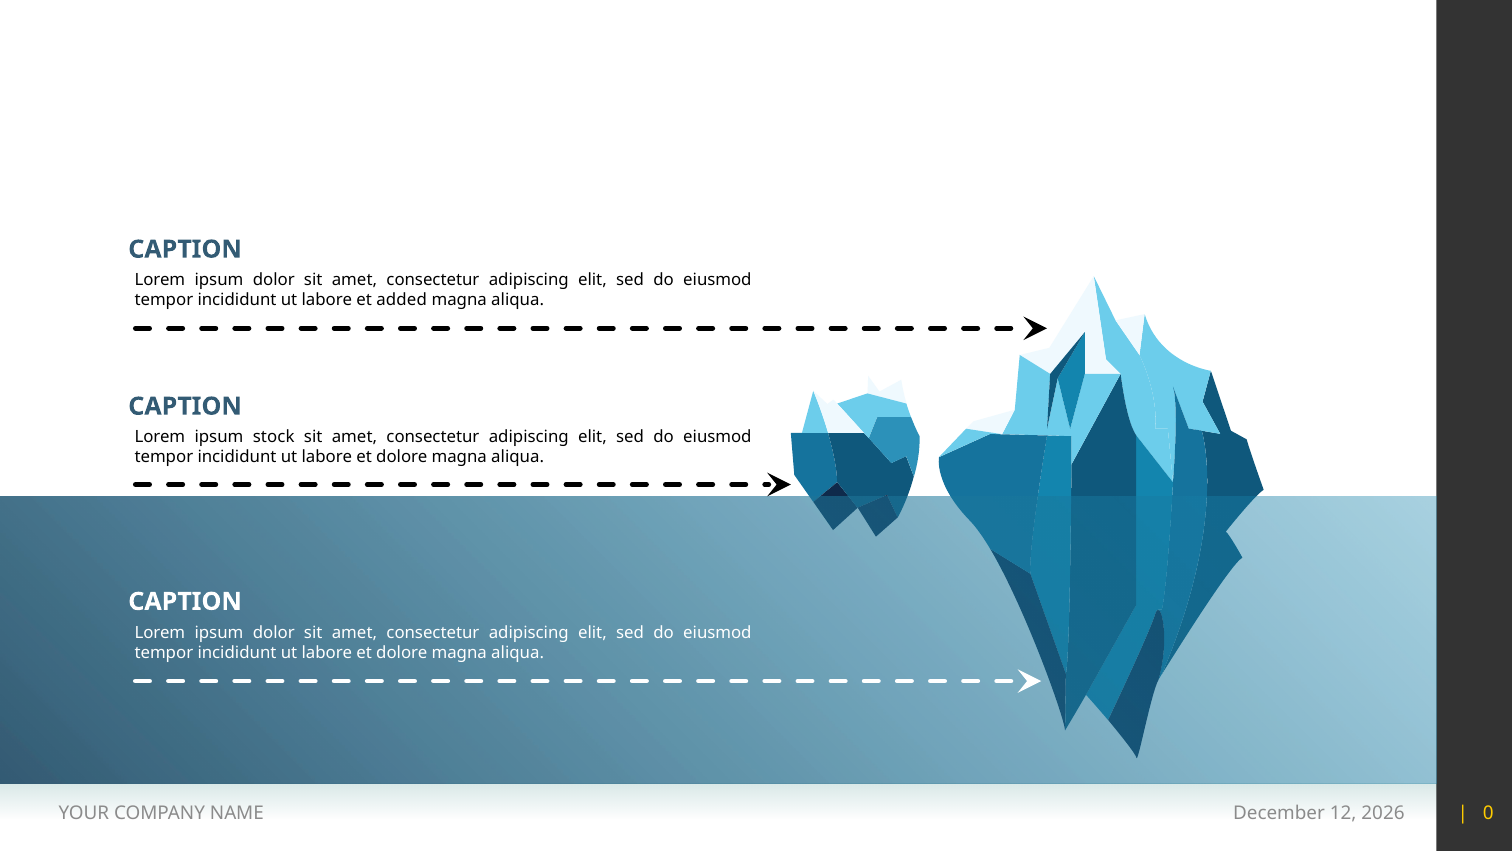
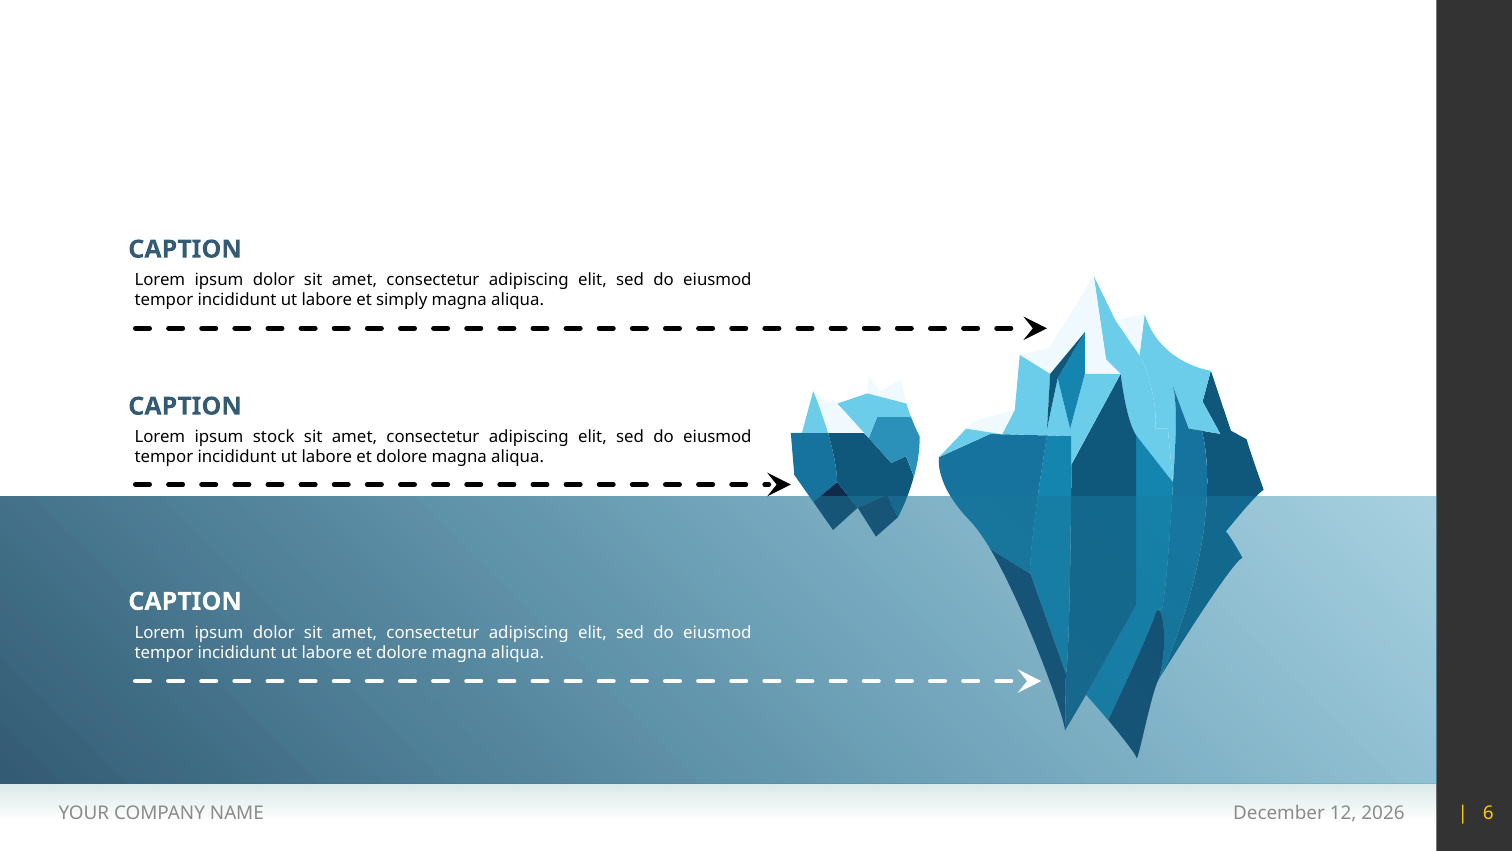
added: added -> simply
0: 0 -> 6
